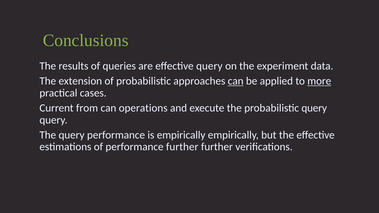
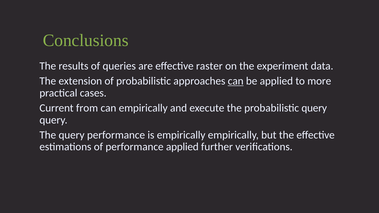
effective query: query -> raster
more underline: present -> none
can operations: operations -> empirically
performance further: further -> applied
